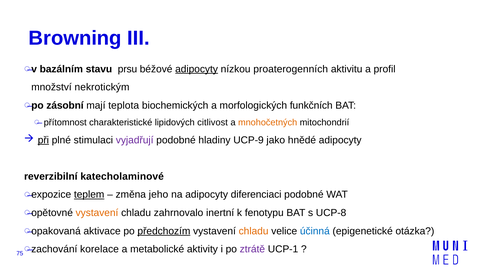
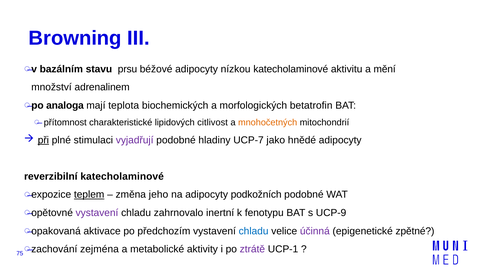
adipocyty at (197, 69) underline: present -> none
nízkou proaterogenních: proaterogenních -> katecholaminové
profil: profil -> mění
nekrotickým: nekrotickým -> adrenalinem
zásobní: zásobní -> analoga
funkčních: funkčních -> betatrofin
UCP-9: UCP-9 -> UCP-7
diferenciaci: diferenciaci -> podkožních
vystavení at (97, 213) colour: orange -> purple
UCP-8: UCP-8 -> UCP-9
předchozím underline: present -> none
chladu at (254, 231) colour: orange -> blue
účinná colour: blue -> purple
otázka: otázka -> zpětné
korelace: korelace -> zejména
